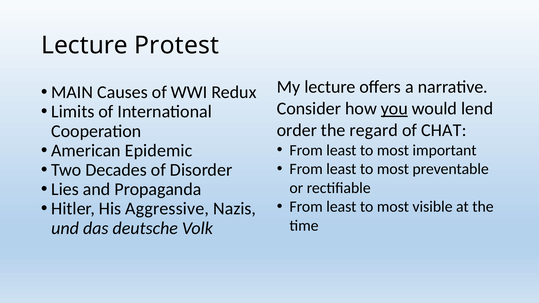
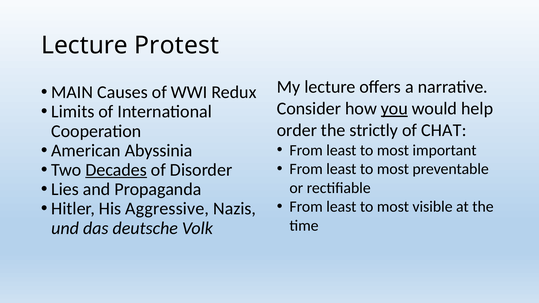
lend: lend -> help
regard: regard -> strictly
Epidemic: Epidemic -> Abyssinia
Decades underline: none -> present
